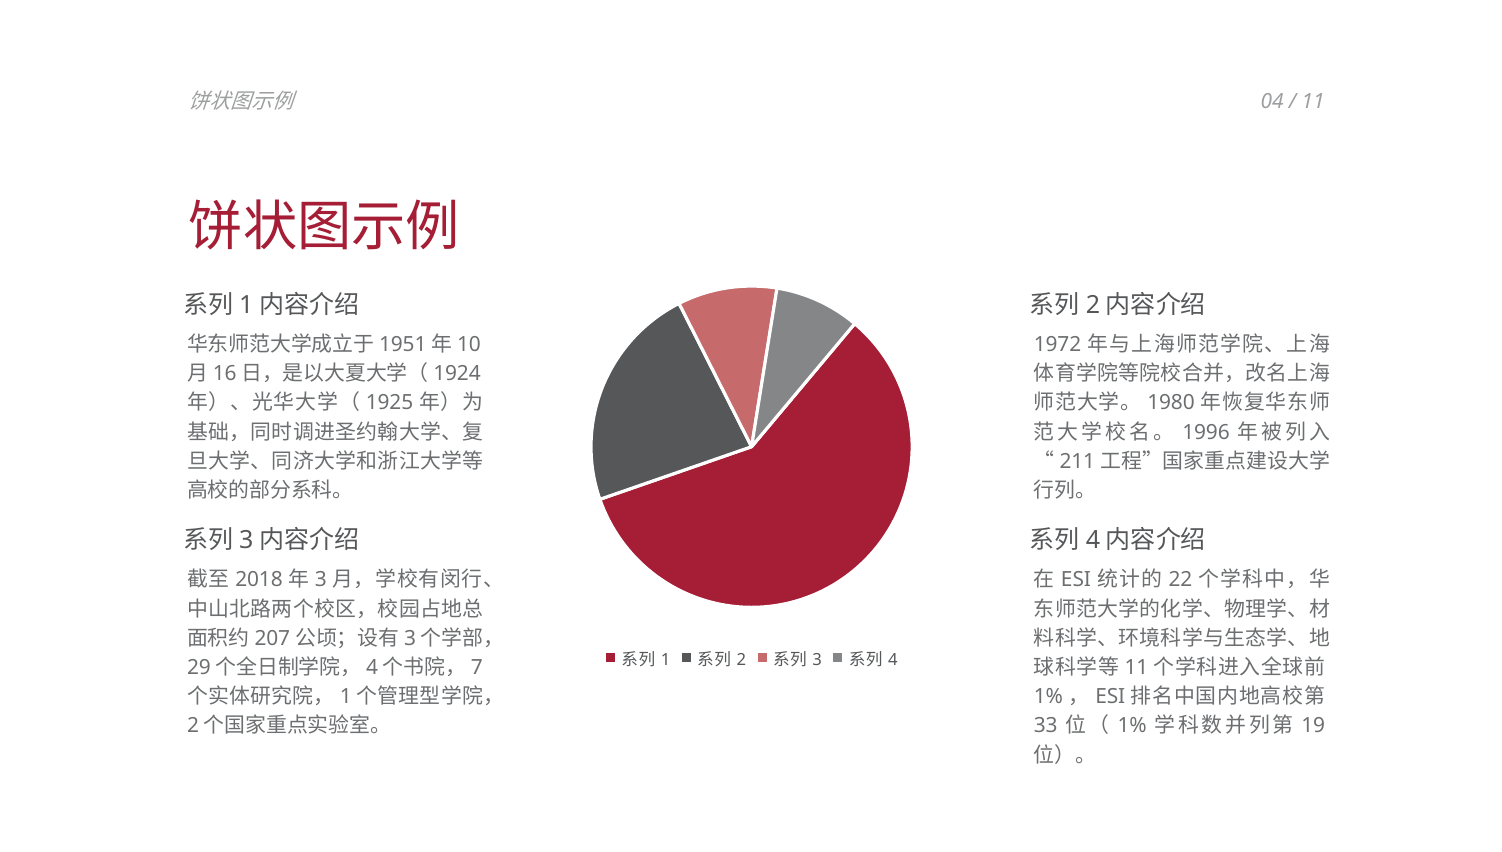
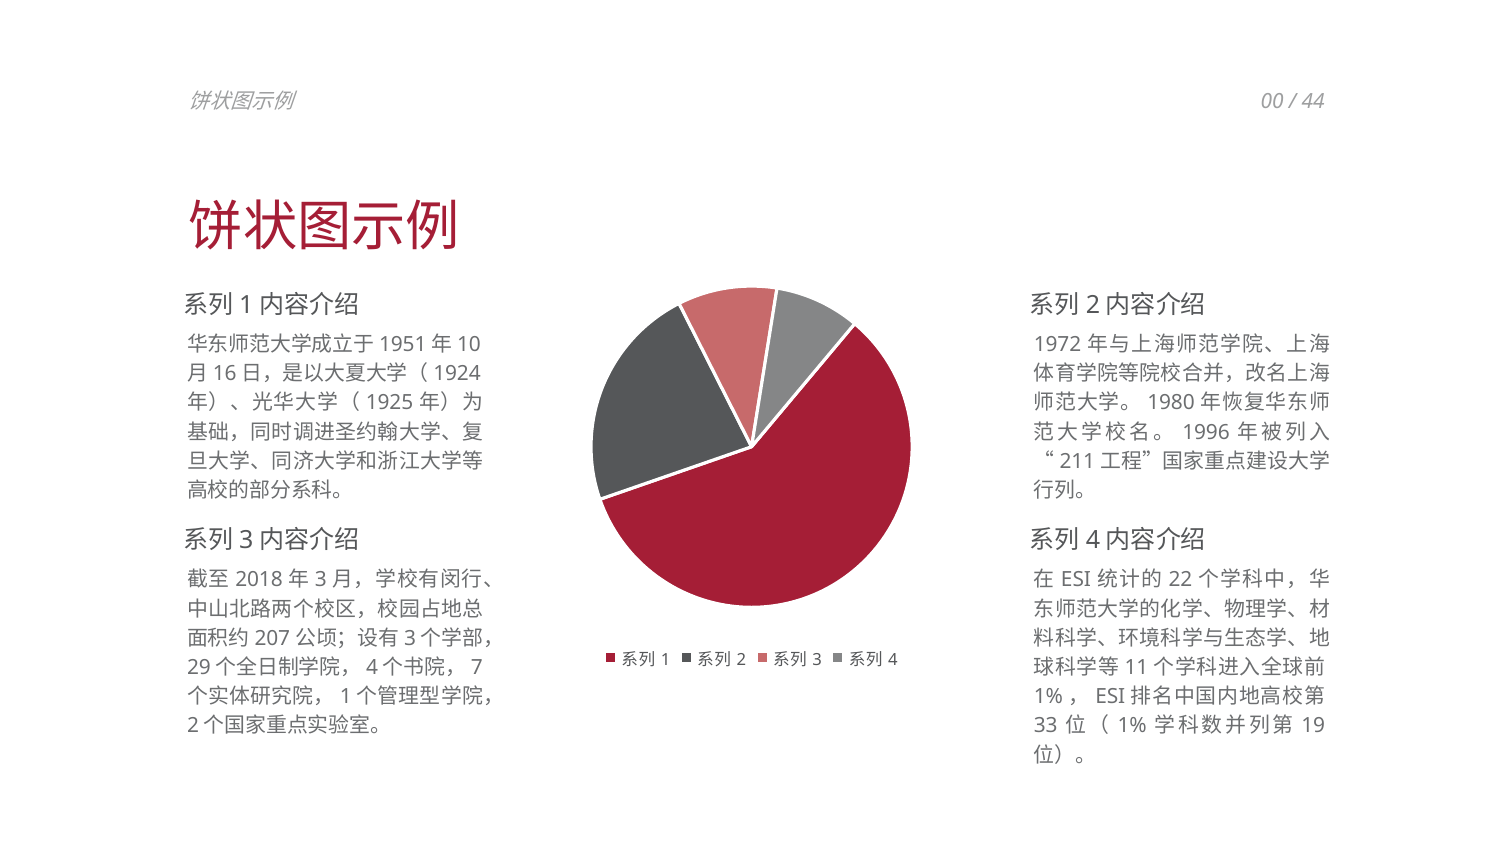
04: 04 -> 00
11 at (1313, 102): 11 -> 44
